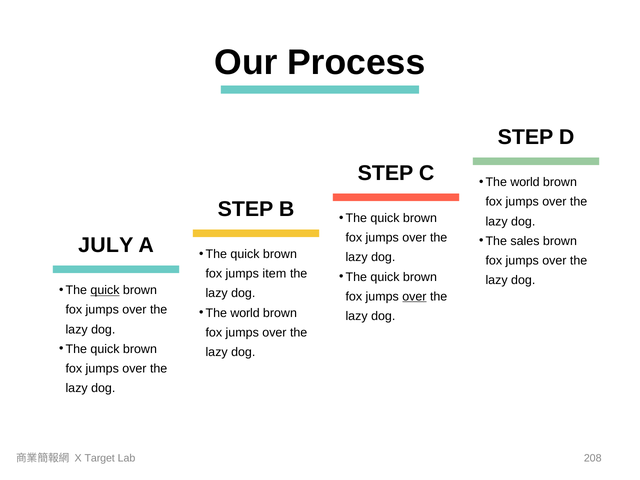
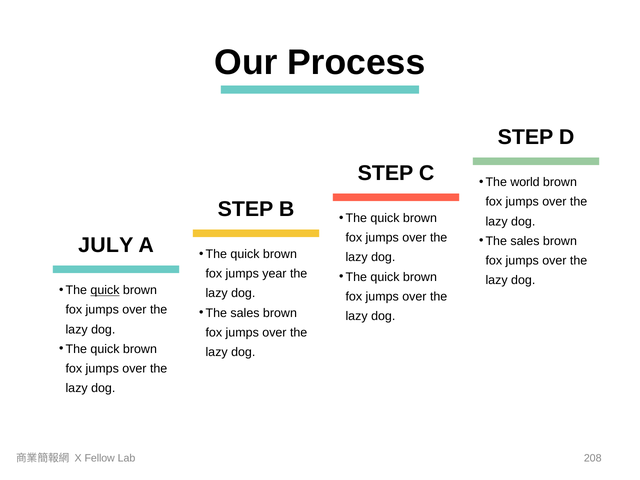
item: item -> year
over at (414, 296) underline: present -> none
world at (245, 313): world -> sales
Target: Target -> Fellow
